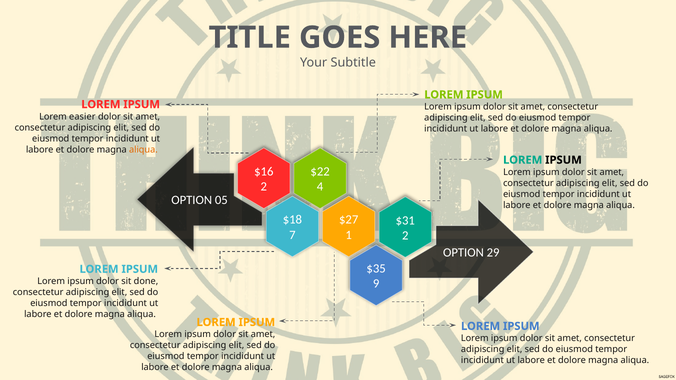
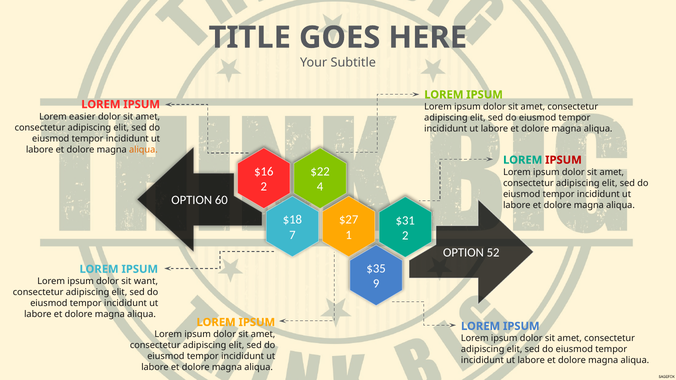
IPSUM at (563, 160) colour: black -> red
05: 05 -> 60
29: 29 -> 52
done: done -> want
